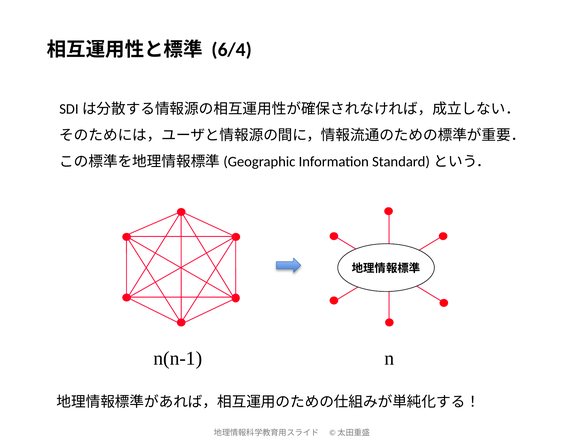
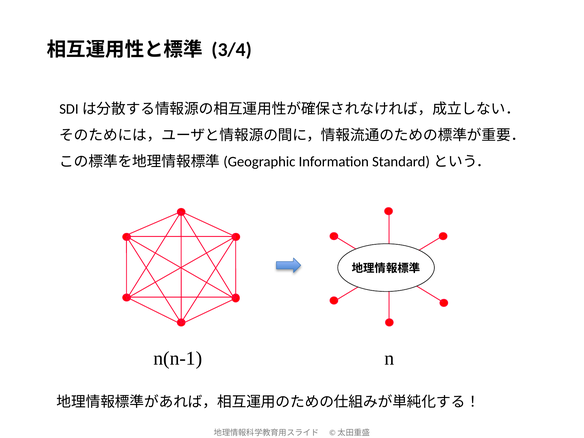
6/4: 6/4 -> 3/4
